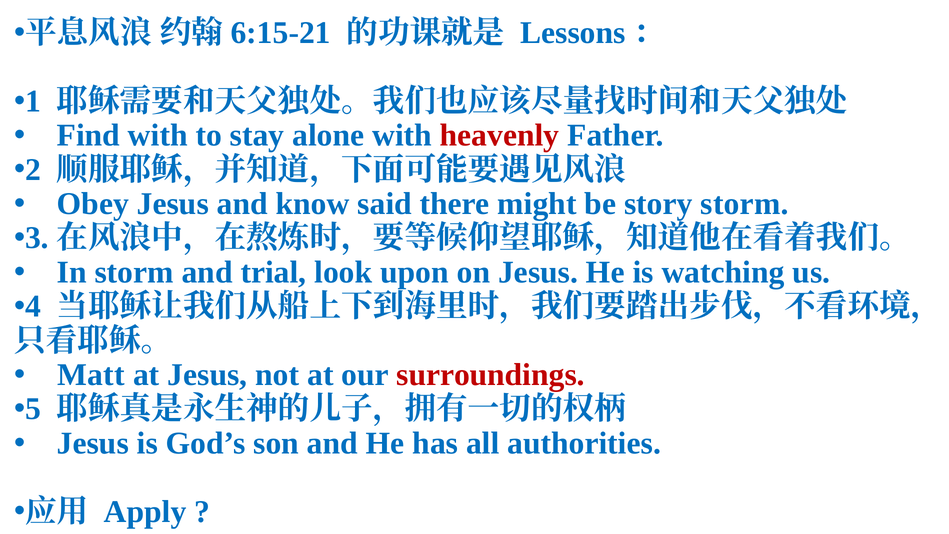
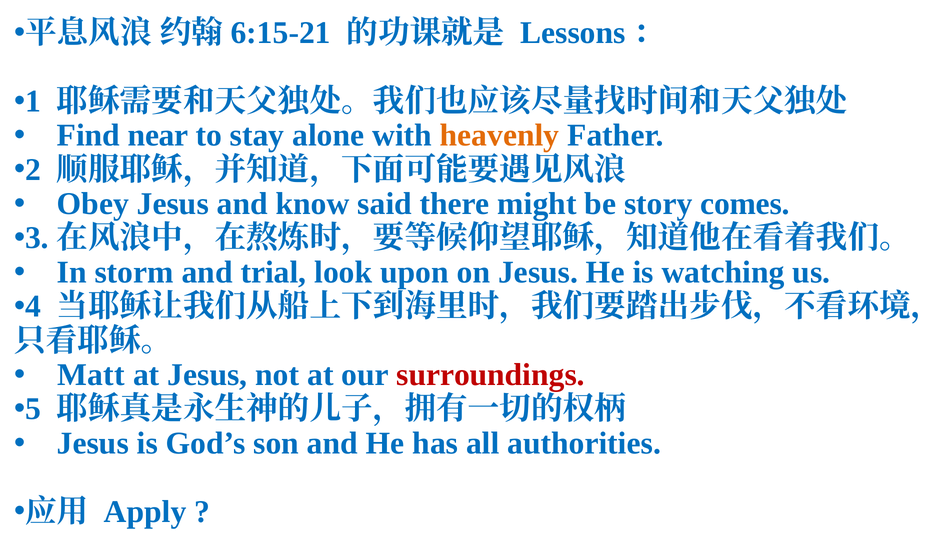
Find with: with -> near
heavenly colour: red -> orange
story storm: storm -> comes
